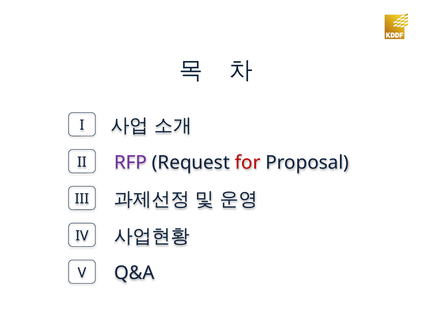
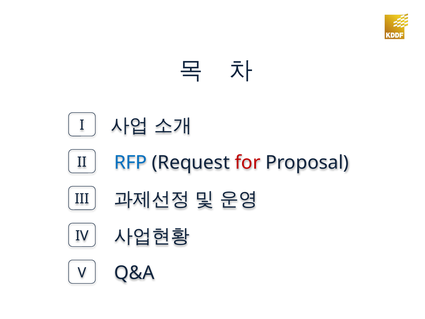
RFP colour: purple -> blue
